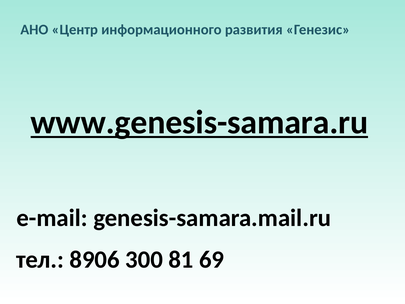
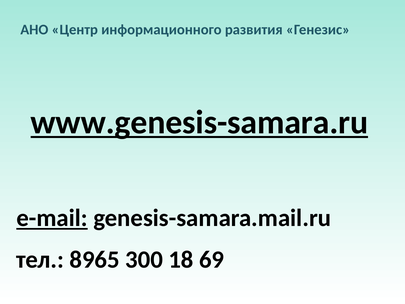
e-mail underline: none -> present
8906: 8906 -> 8965
81: 81 -> 18
